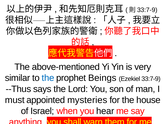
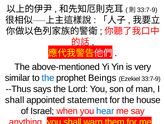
must at (15, 100): must -> shall
mysteries: mysteries -> statement
hear colour: black -> blue
